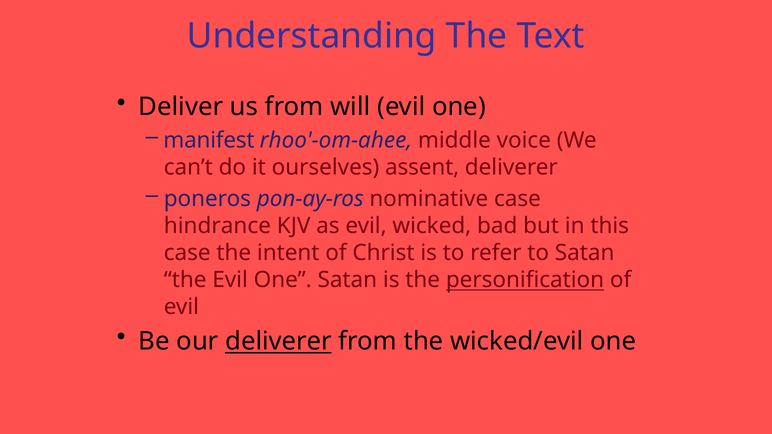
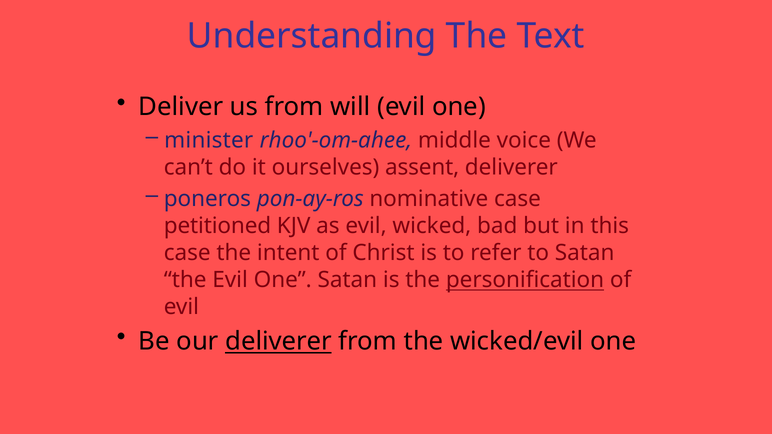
manifest: manifest -> minister
hindrance: hindrance -> petitioned
